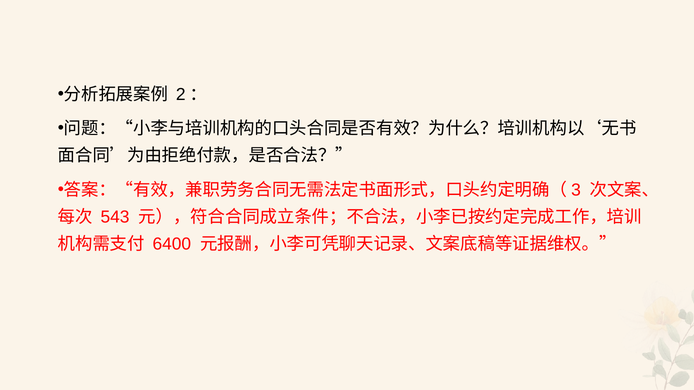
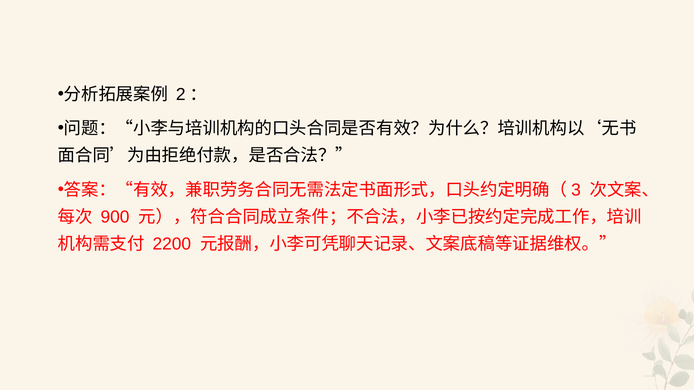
543: 543 -> 900
6400: 6400 -> 2200
